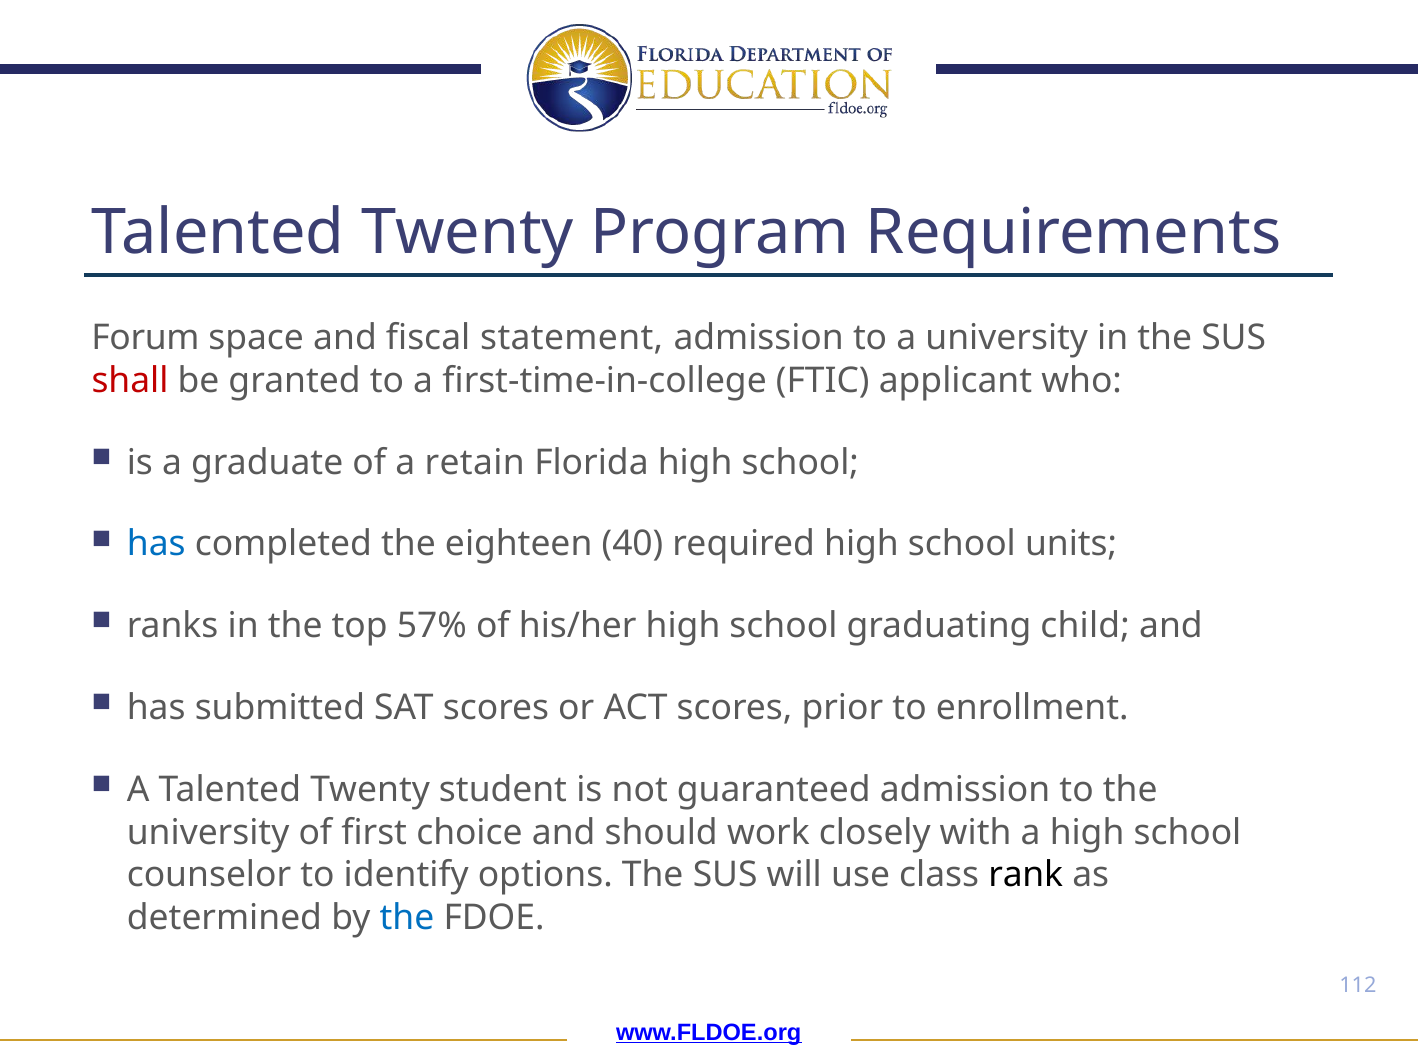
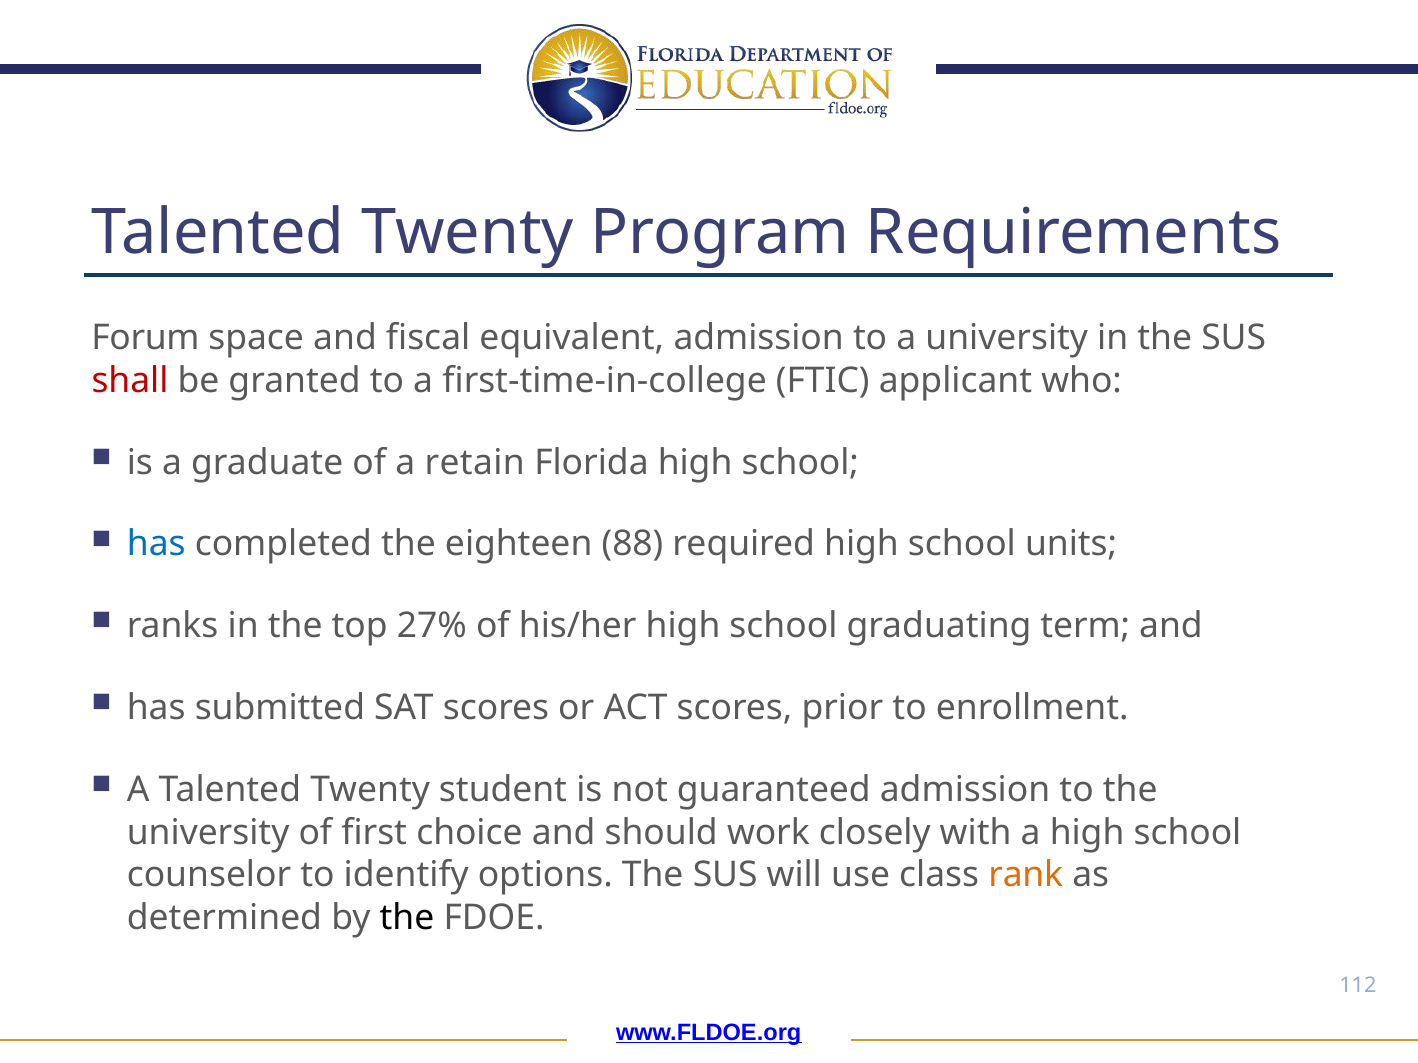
statement: statement -> equivalent
40: 40 -> 88
57%: 57% -> 27%
child: child -> term
rank colour: black -> orange
the at (407, 918) colour: blue -> black
